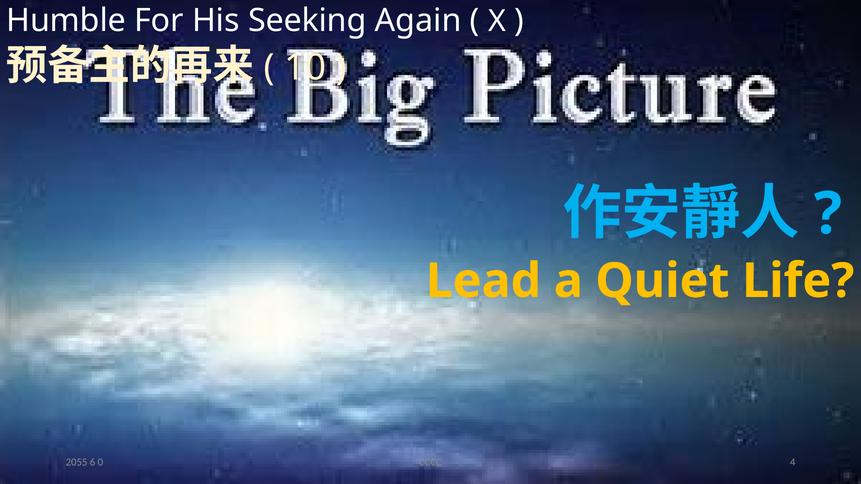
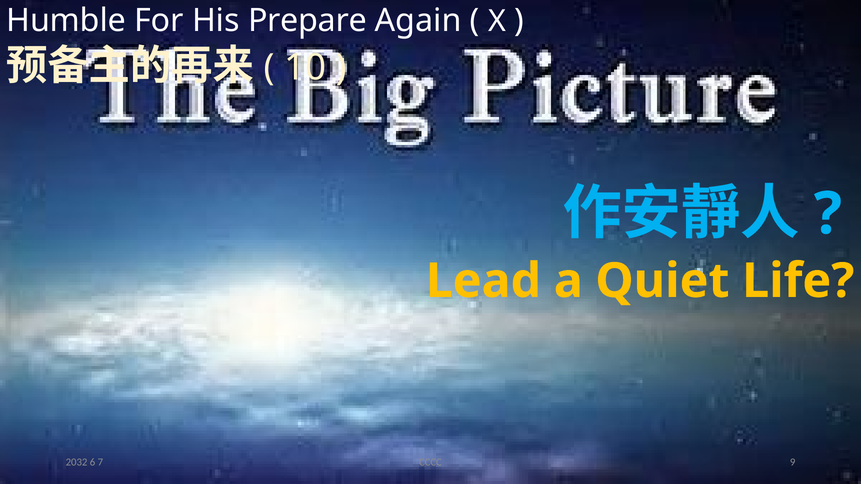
Seeking: Seeking -> Prepare
2055: 2055 -> 2032
0: 0 -> 7
4: 4 -> 9
